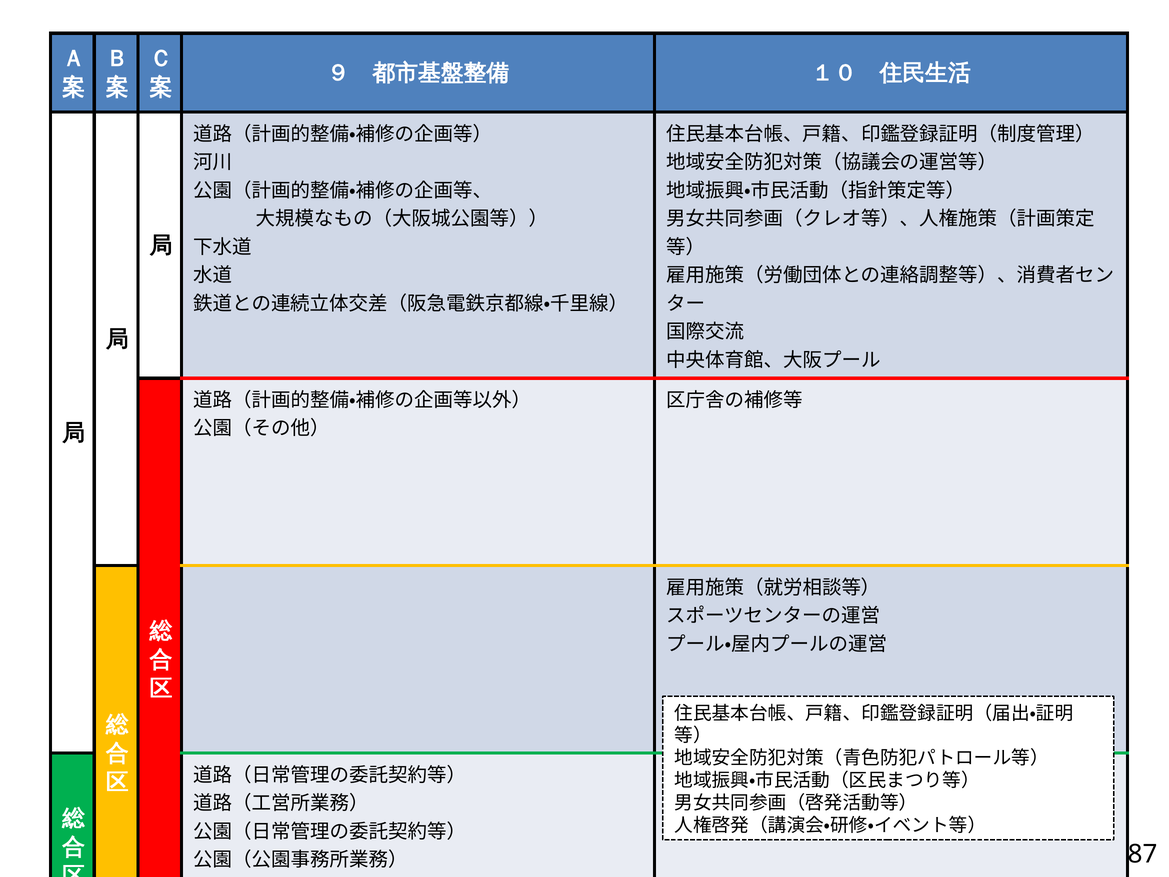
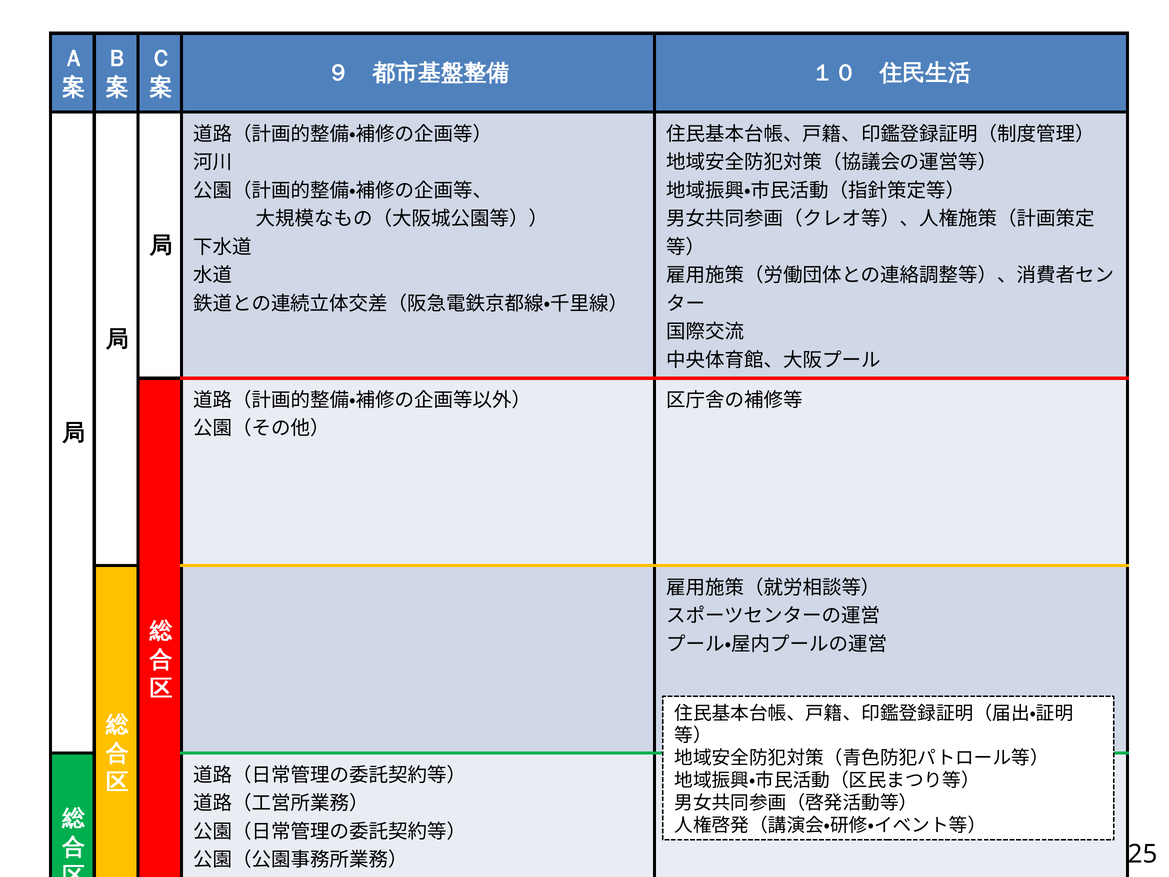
87: 87 -> 25
